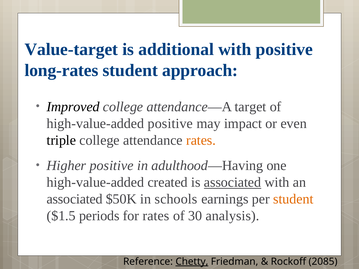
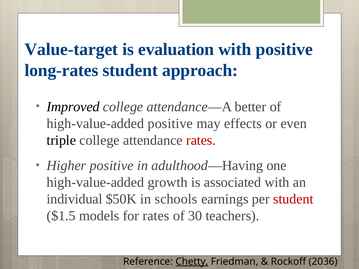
additional: additional -> evaluation
target: target -> better
impact: impact -> effects
rates at (201, 140) colour: orange -> red
created: created -> growth
associated at (233, 183) underline: present -> none
associated at (75, 199): associated -> individual
student at (293, 199) colour: orange -> red
periods: periods -> models
analysis: analysis -> teachers
2085: 2085 -> 2036
